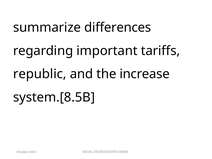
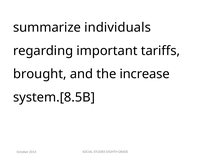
differences: differences -> individuals
republic: republic -> brought
